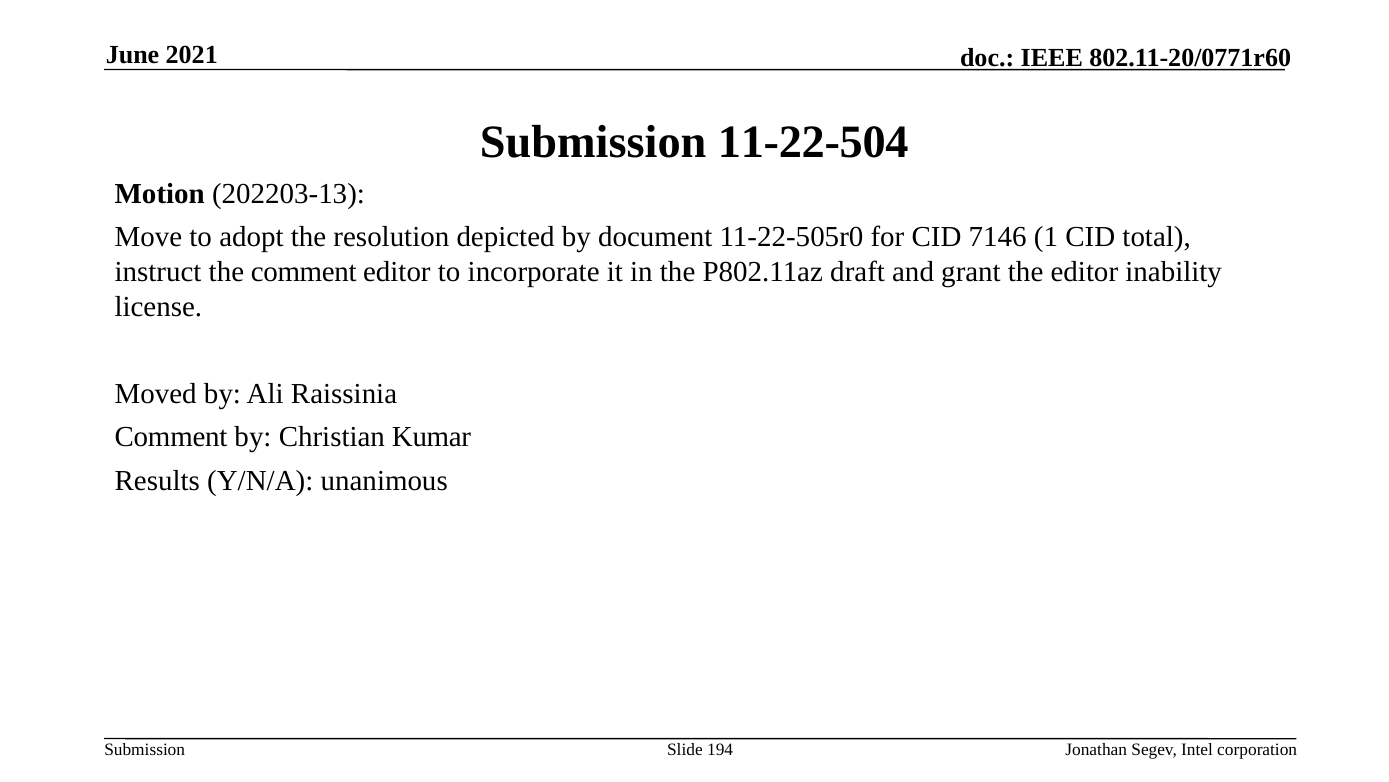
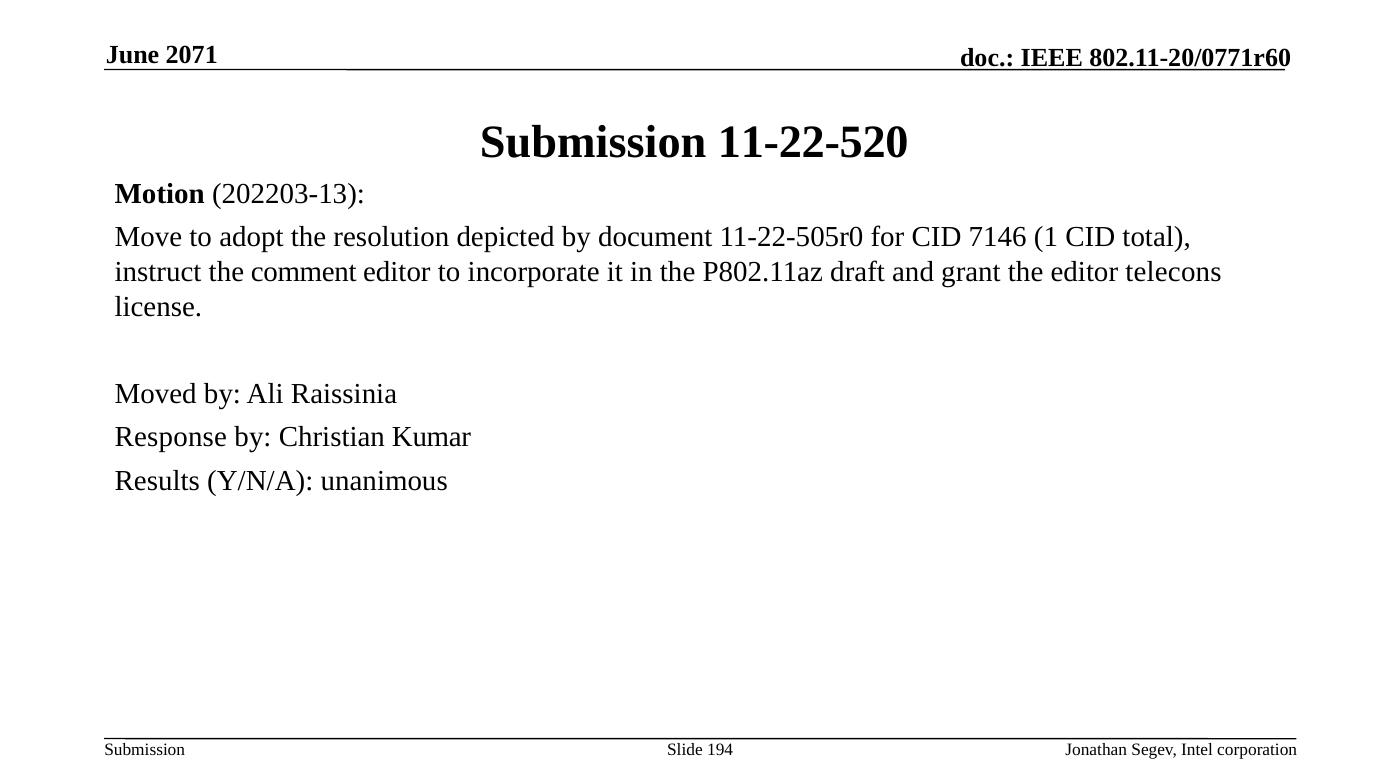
2021: 2021 -> 2071
11-22-504: 11-22-504 -> 11-22-520
inability: inability -> telecons
Comment at (171, 437): Comment -> Response
